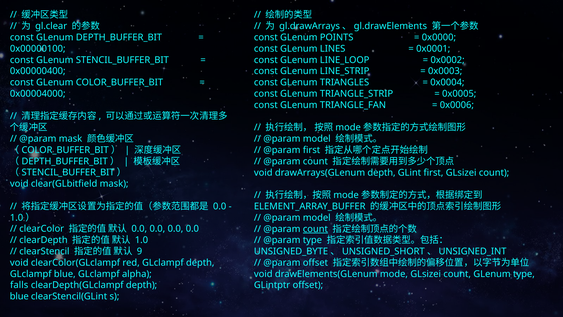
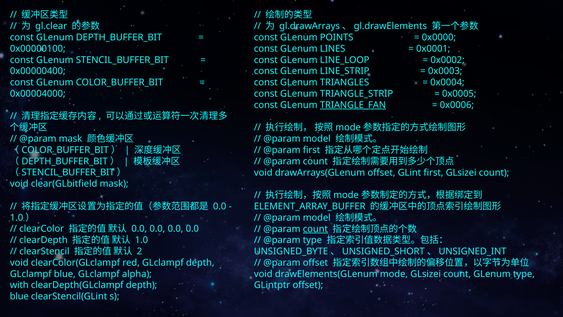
TRIANGLE_FAN underline: none -> present
drawArrays(GLenum depth: depth -> offset
9: 9 -> 2
falls: falls -> with
